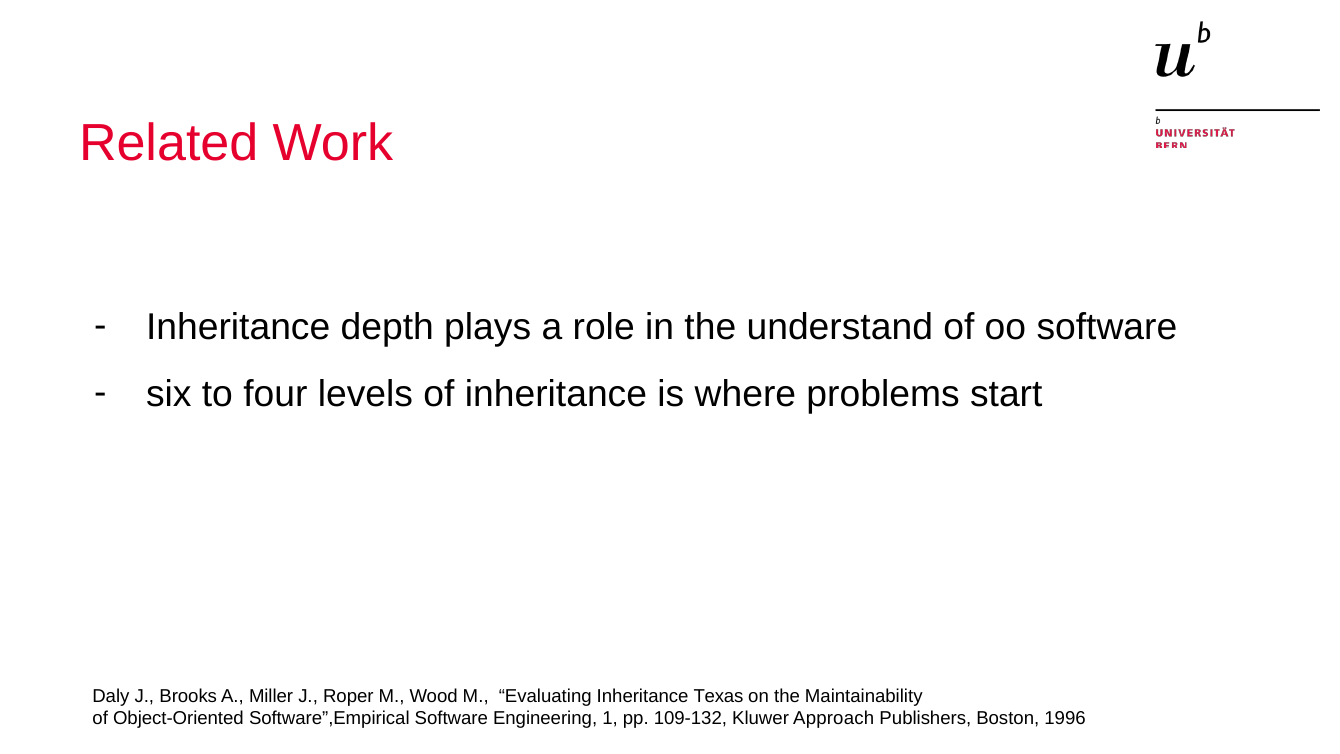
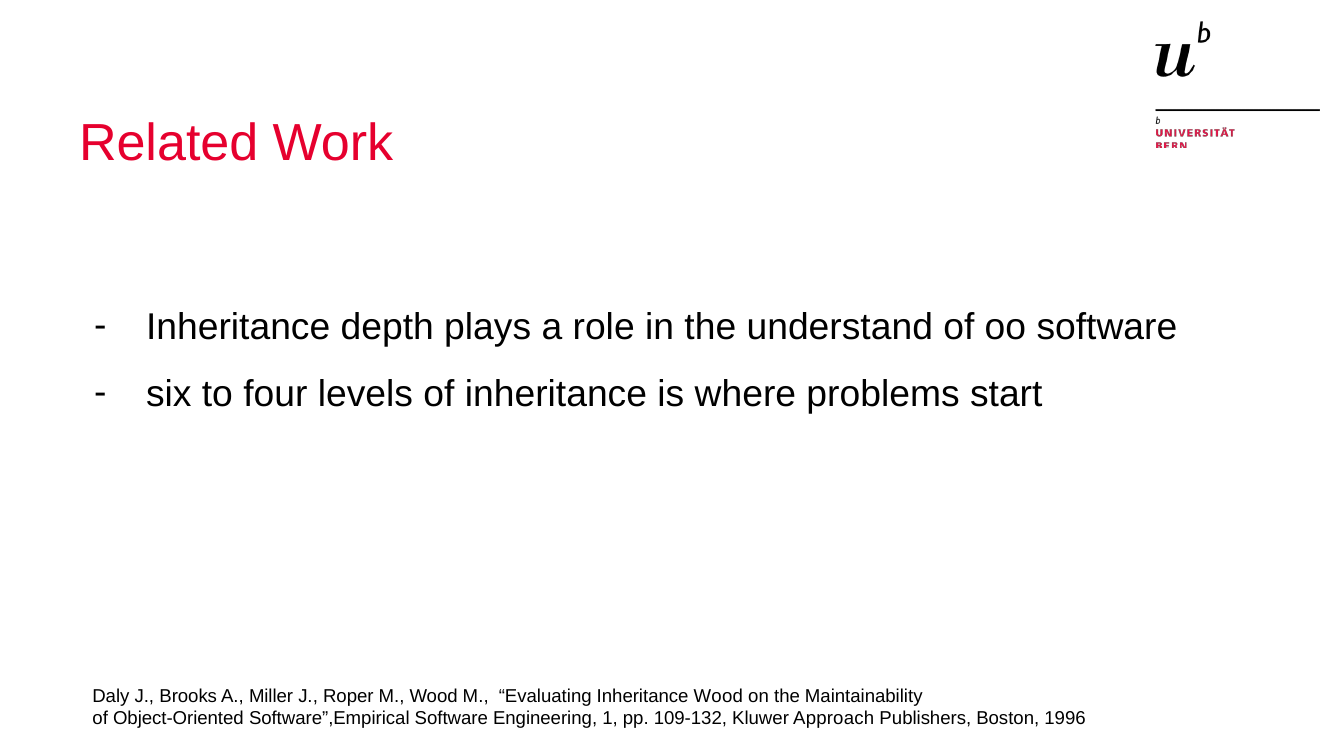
Inheritance Texas: Texas -> Wood
